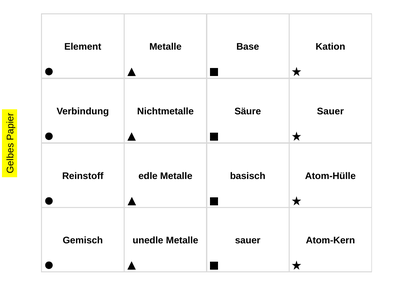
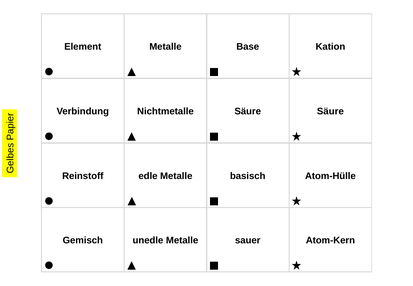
Säure Sauer: Sauer -> Säure
